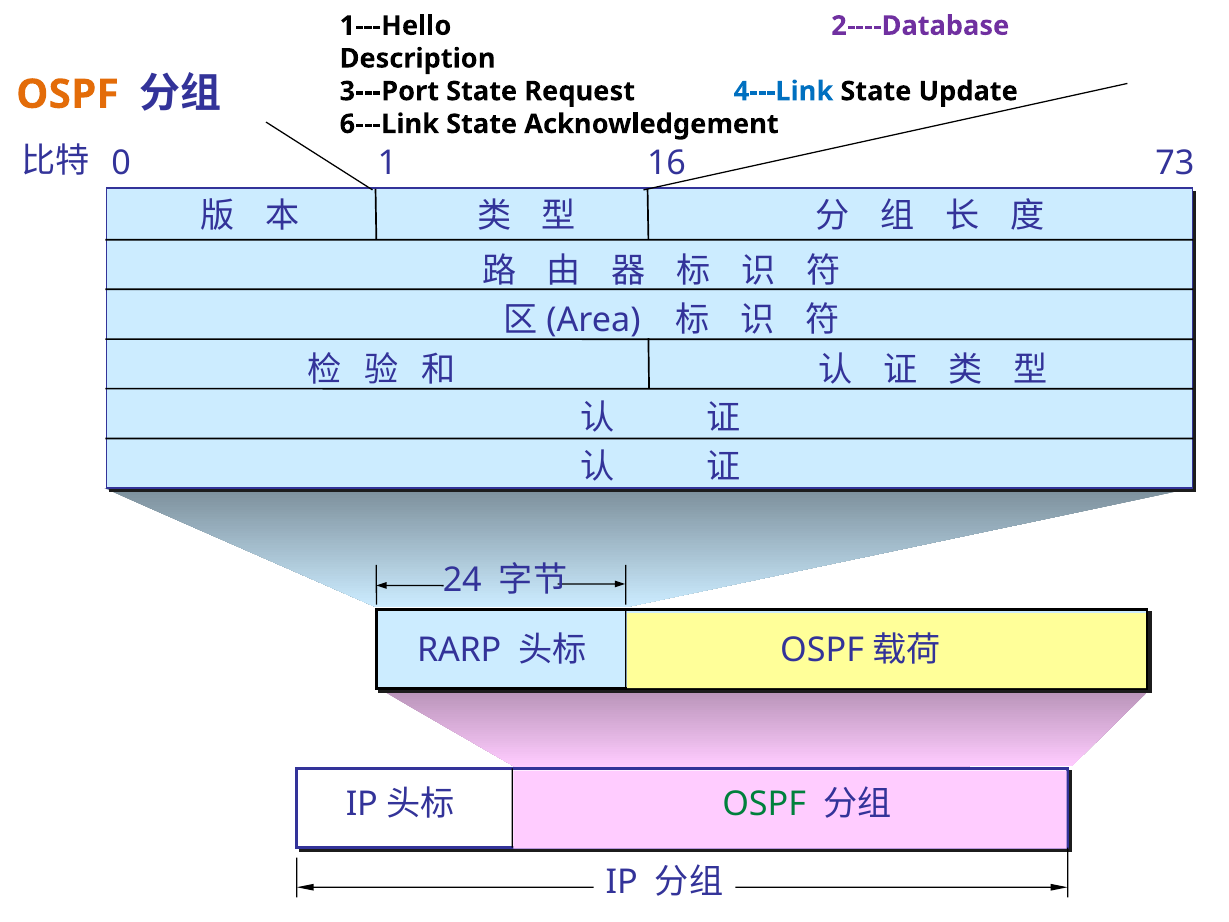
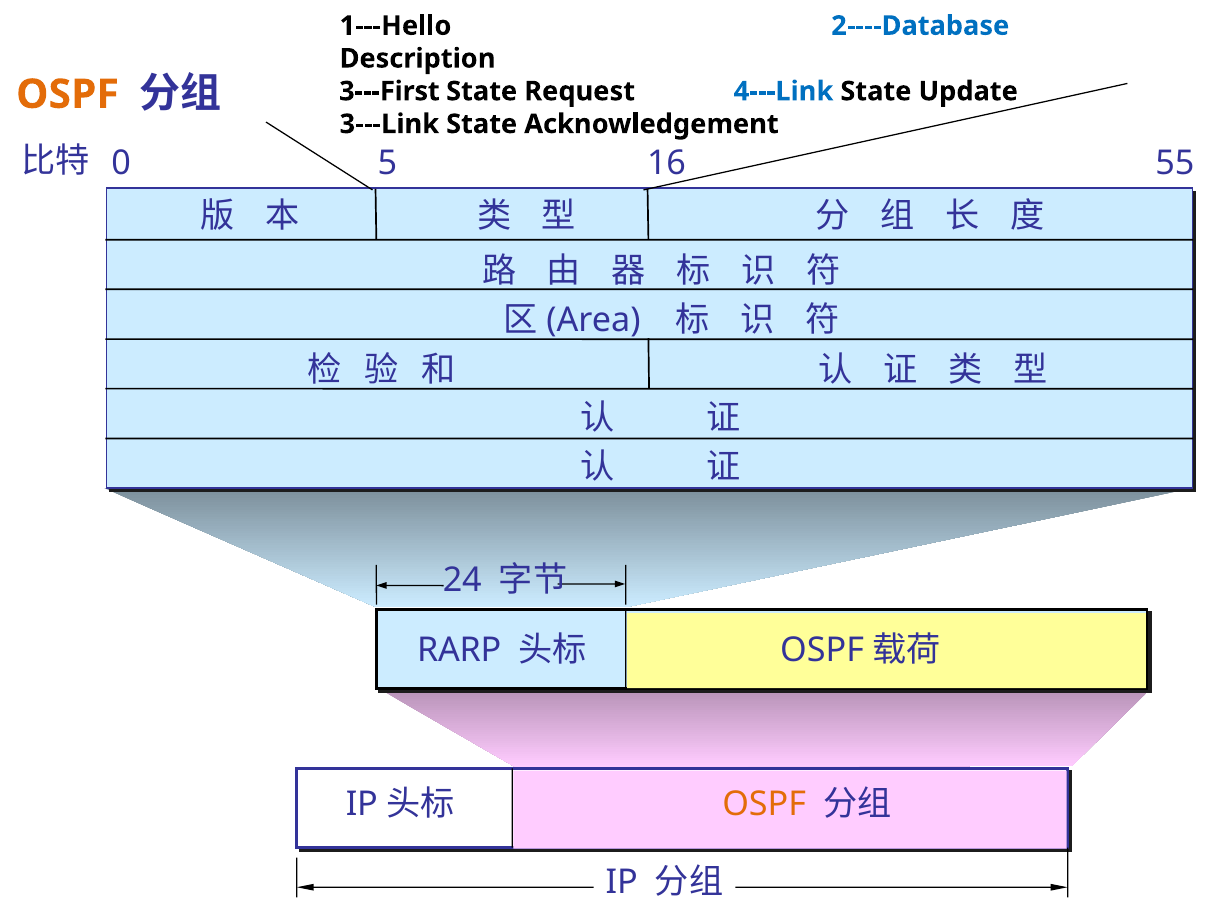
2----Database colour: purple -> blue
3---Port: 3---Port -> 3---First
6---Link: 6---Link -> 3---Link
1: 1 -> 5
73: 73 -> 55
OSPF at (764, 804) colour: green -> orange
